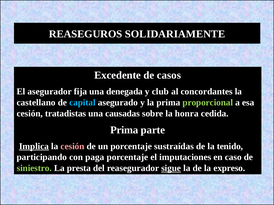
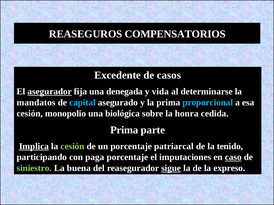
SOLIDARIAMENTE: SOLIDARIAMENTE -> COMPENSATORIOS
asegurador underline: none -> present
club: club -> vida
concordantes: concordantes -> determinarse
castellano: castellano -> mandatos
proporcional colour: light green -> light blue
tratadistas: tratadistas -> monopolio
causadas: causadas -> biológica
cesión at (72, 147) colour: pink -> light green
sustraídas: sustraídas -> patriarcal
caso underline: none -> present
presta: presta -> buena
